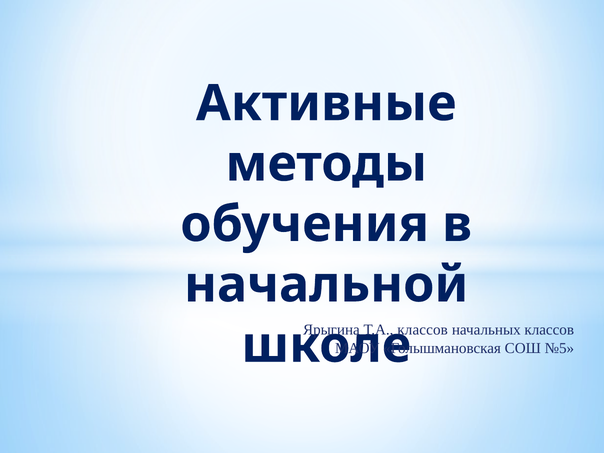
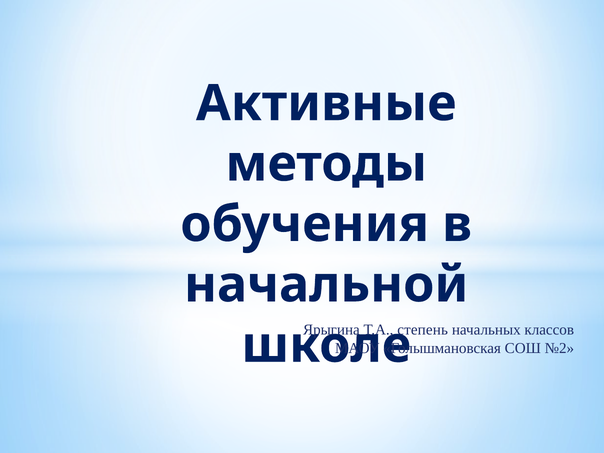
Т.А классов: классов -> степень
№5: №5 -> №2
